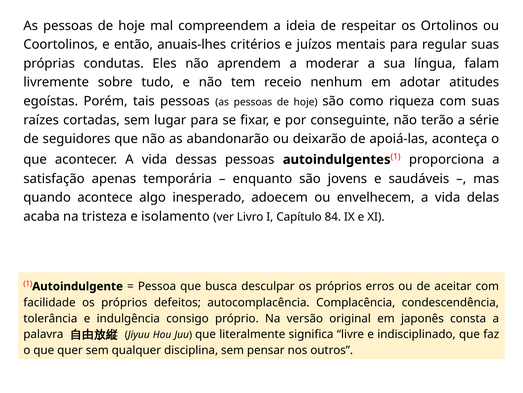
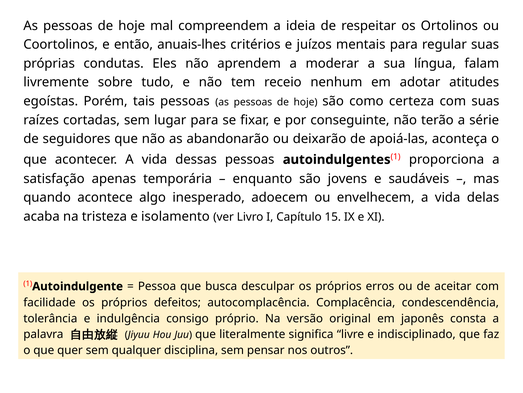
riqueza: riqueza -> certeza
84: 84 -> 15
